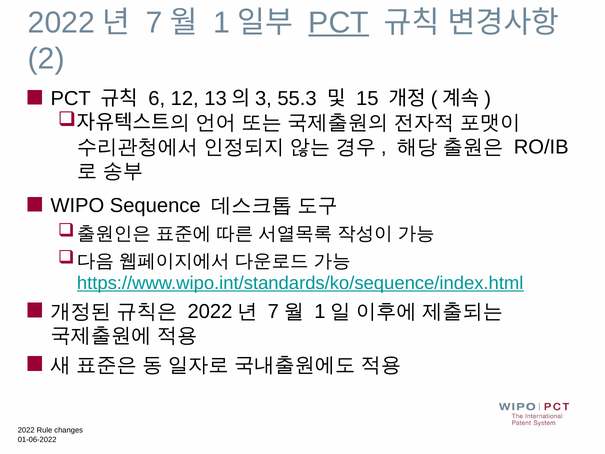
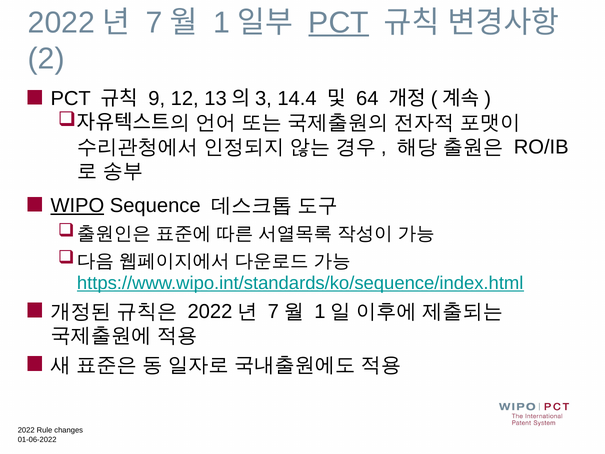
6: 6 -> 9
55.3: 55.3 -> 14.4
15: 15 -> 64
WIPO underline: none -> present
